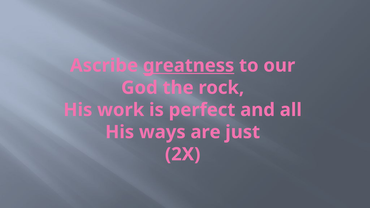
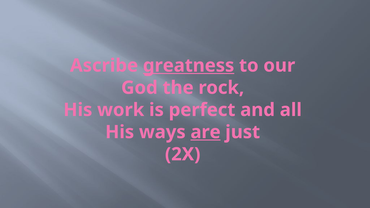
are underline: none -> present
